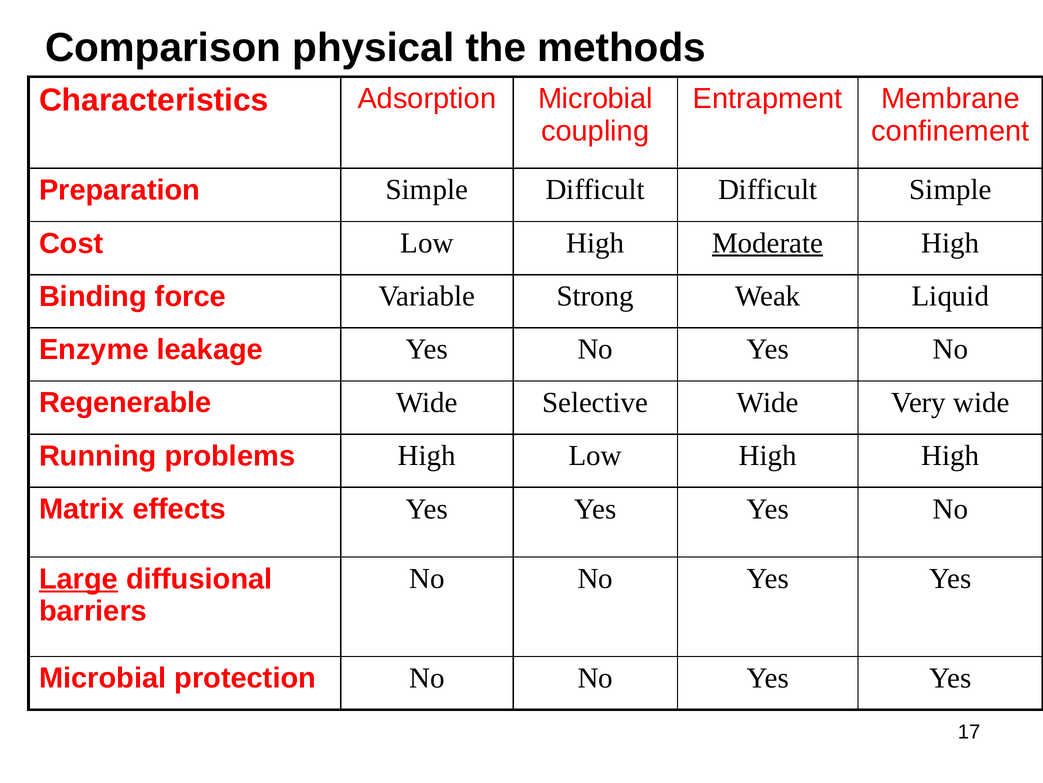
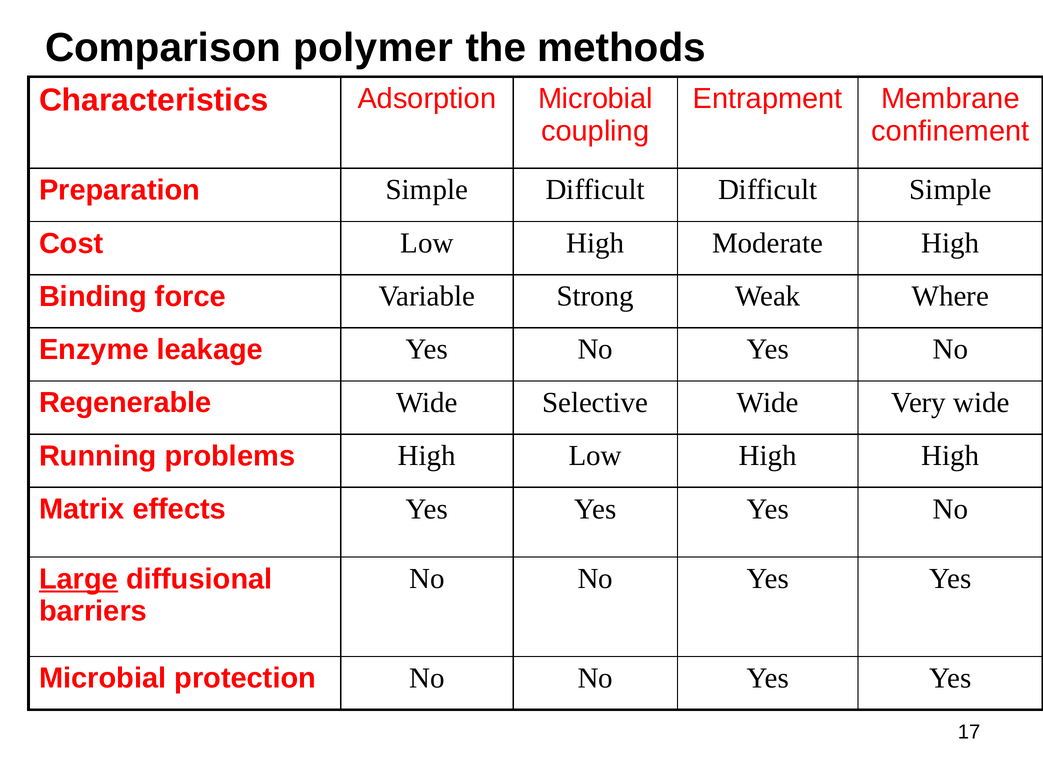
physical: physical -> polymer
Moderate underline: present -> none
Liquid: Liquid -> Where
